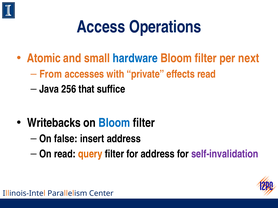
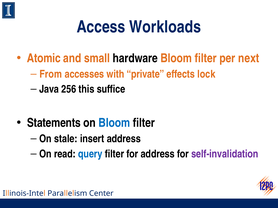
Operations: Operations -> Workloads
hardware colour: blue -> black
effects read: read -> lock
that: that -> this
Writebacks: Writebacks -> Statements
false: false -> stale
query colour: orange -> blue
